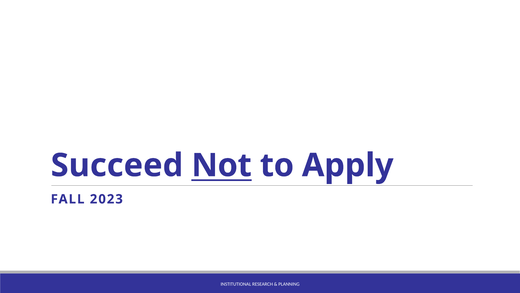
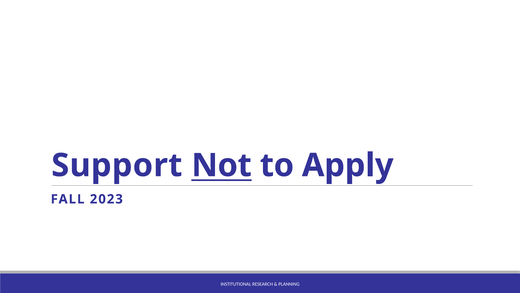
Succeed: Succeed -> Support
